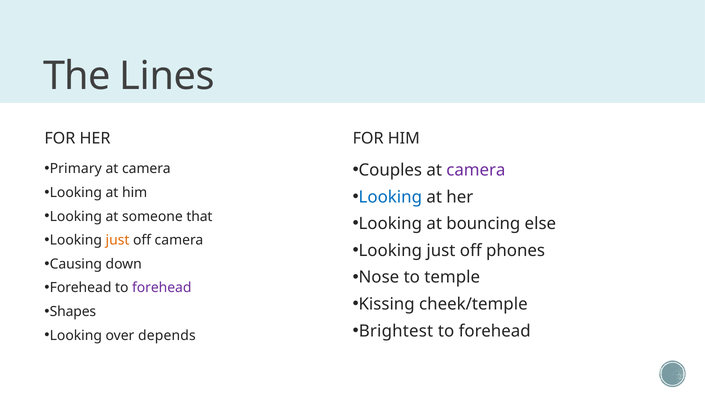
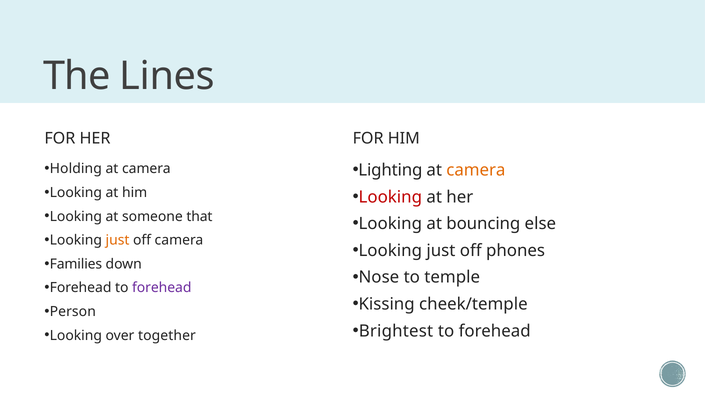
Couples: Couples -> Lighting
camera at (476, 170) colour: purple -> orange
Primary: Primary -> Holding
Looking at (390, 197) colour: blue -> red
Causing: Causing -> Families
Shapes: Shapes -> Person
depends: depends -> together
